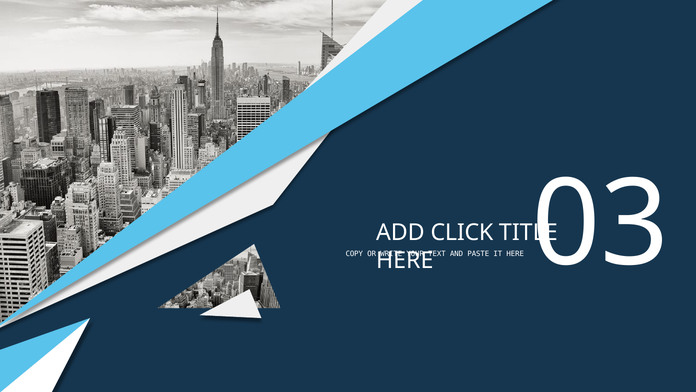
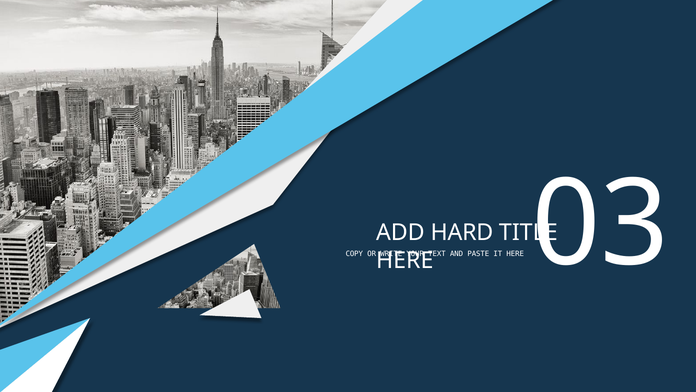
CLICK: CLICK -> HARD
